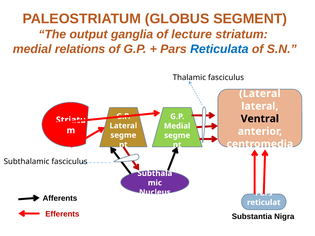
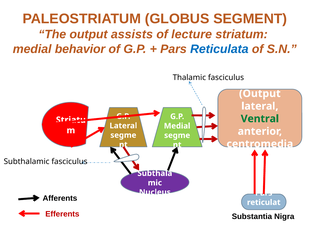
ganglia: ganglia -> assists
relations: relations -> behavior
Lateral at (260, 94): Lateral -> Output
Ventral colour: black -> green
